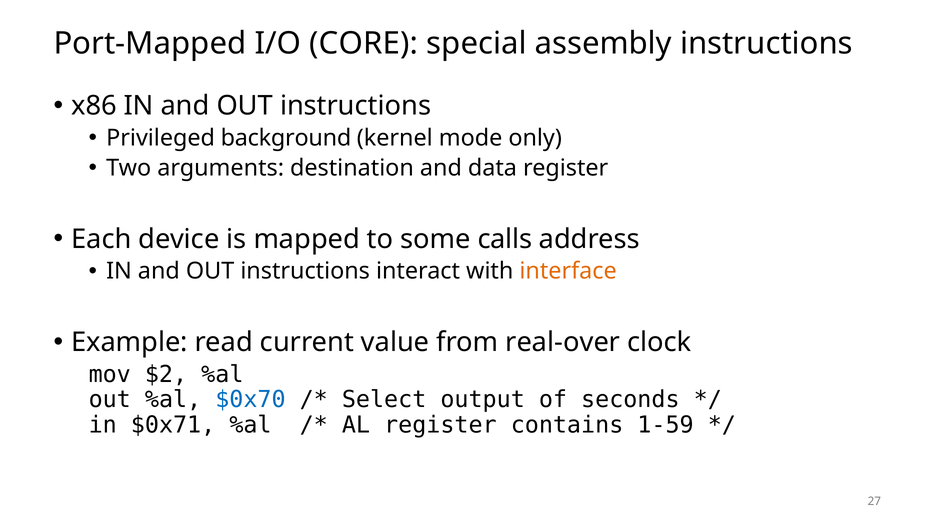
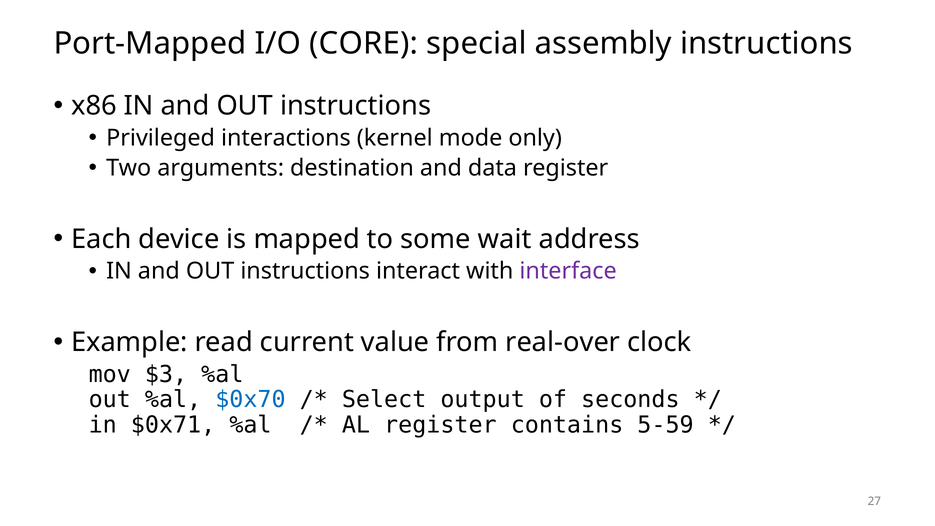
background: background -> interactions
calls: calls -> wait
interface colour: orange -> purple
$2: $2 -> $3
1-59: 1-59 -> 5-59
